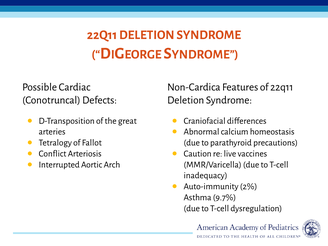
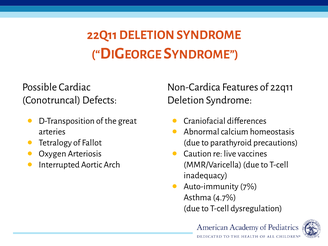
Conflict: Conflict -> Oxygen
2%: 2% -> 7%
9.7%: 9.7% -> 4.7%
